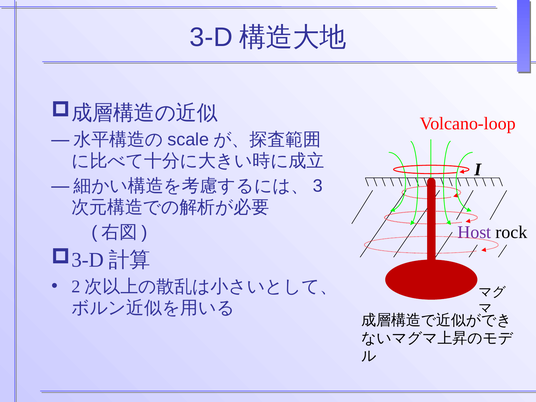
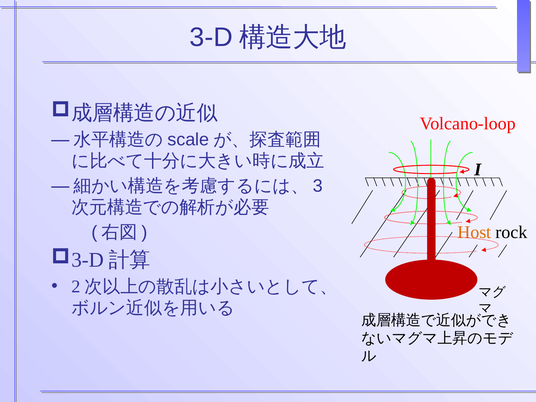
Host colour: purple -> orange
